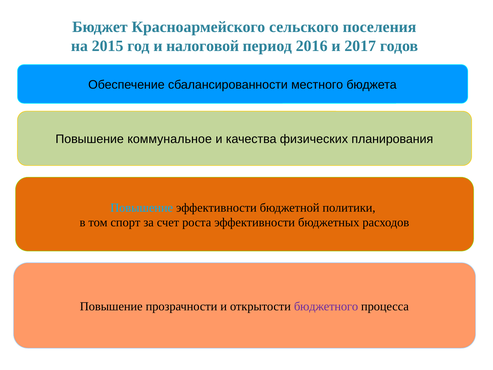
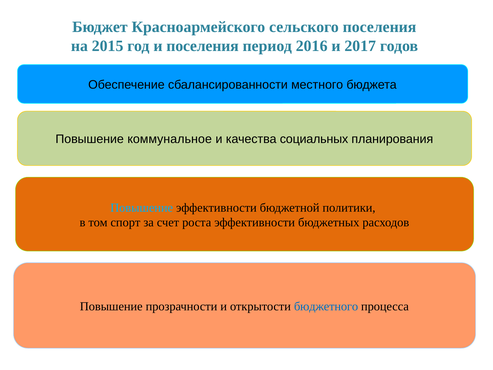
и налоговой: налоговой -> поселения
физических: физических -> социальных
бюджетного colour: purple -> blue
